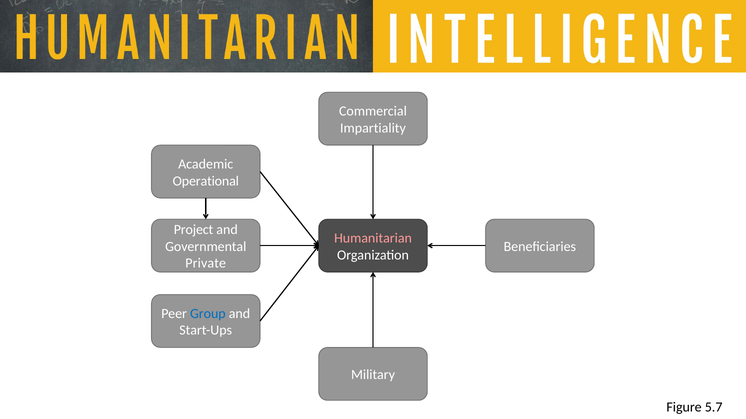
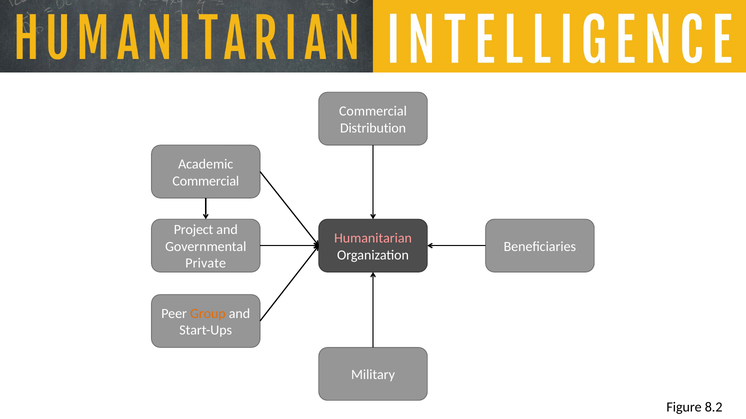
Impartiality: Impartiality -> Distribution
Operational at (206, 181): Operational -> Commercial
Group colour: blue -> orange
5.7: 5.7 -> 8.2
